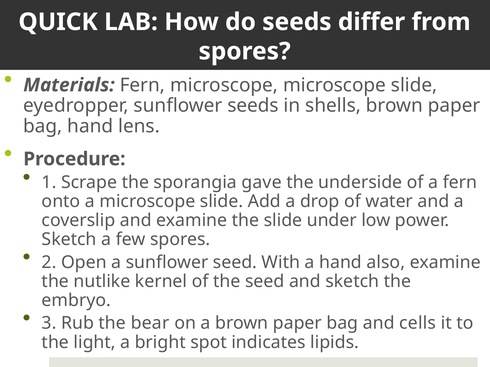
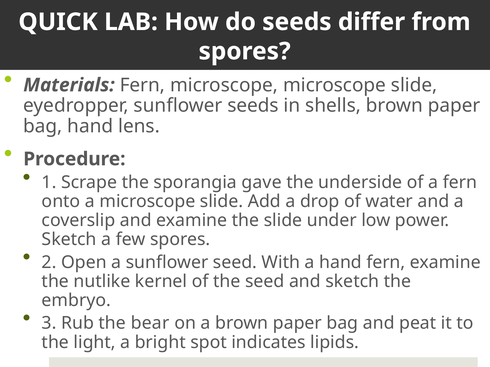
hand also: also -> fern
cells: cells -> peat
